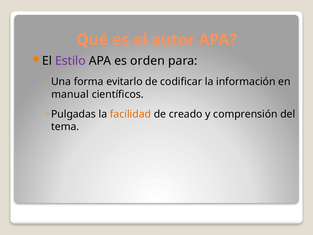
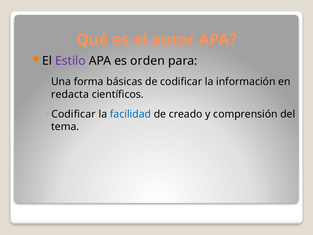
evitarlo: evitarlo -> básicas
manual: manual -> redacta
Pulgadas at (74, 114): Pulgadas -> Codificar
facilidad colour: orange -> blue
